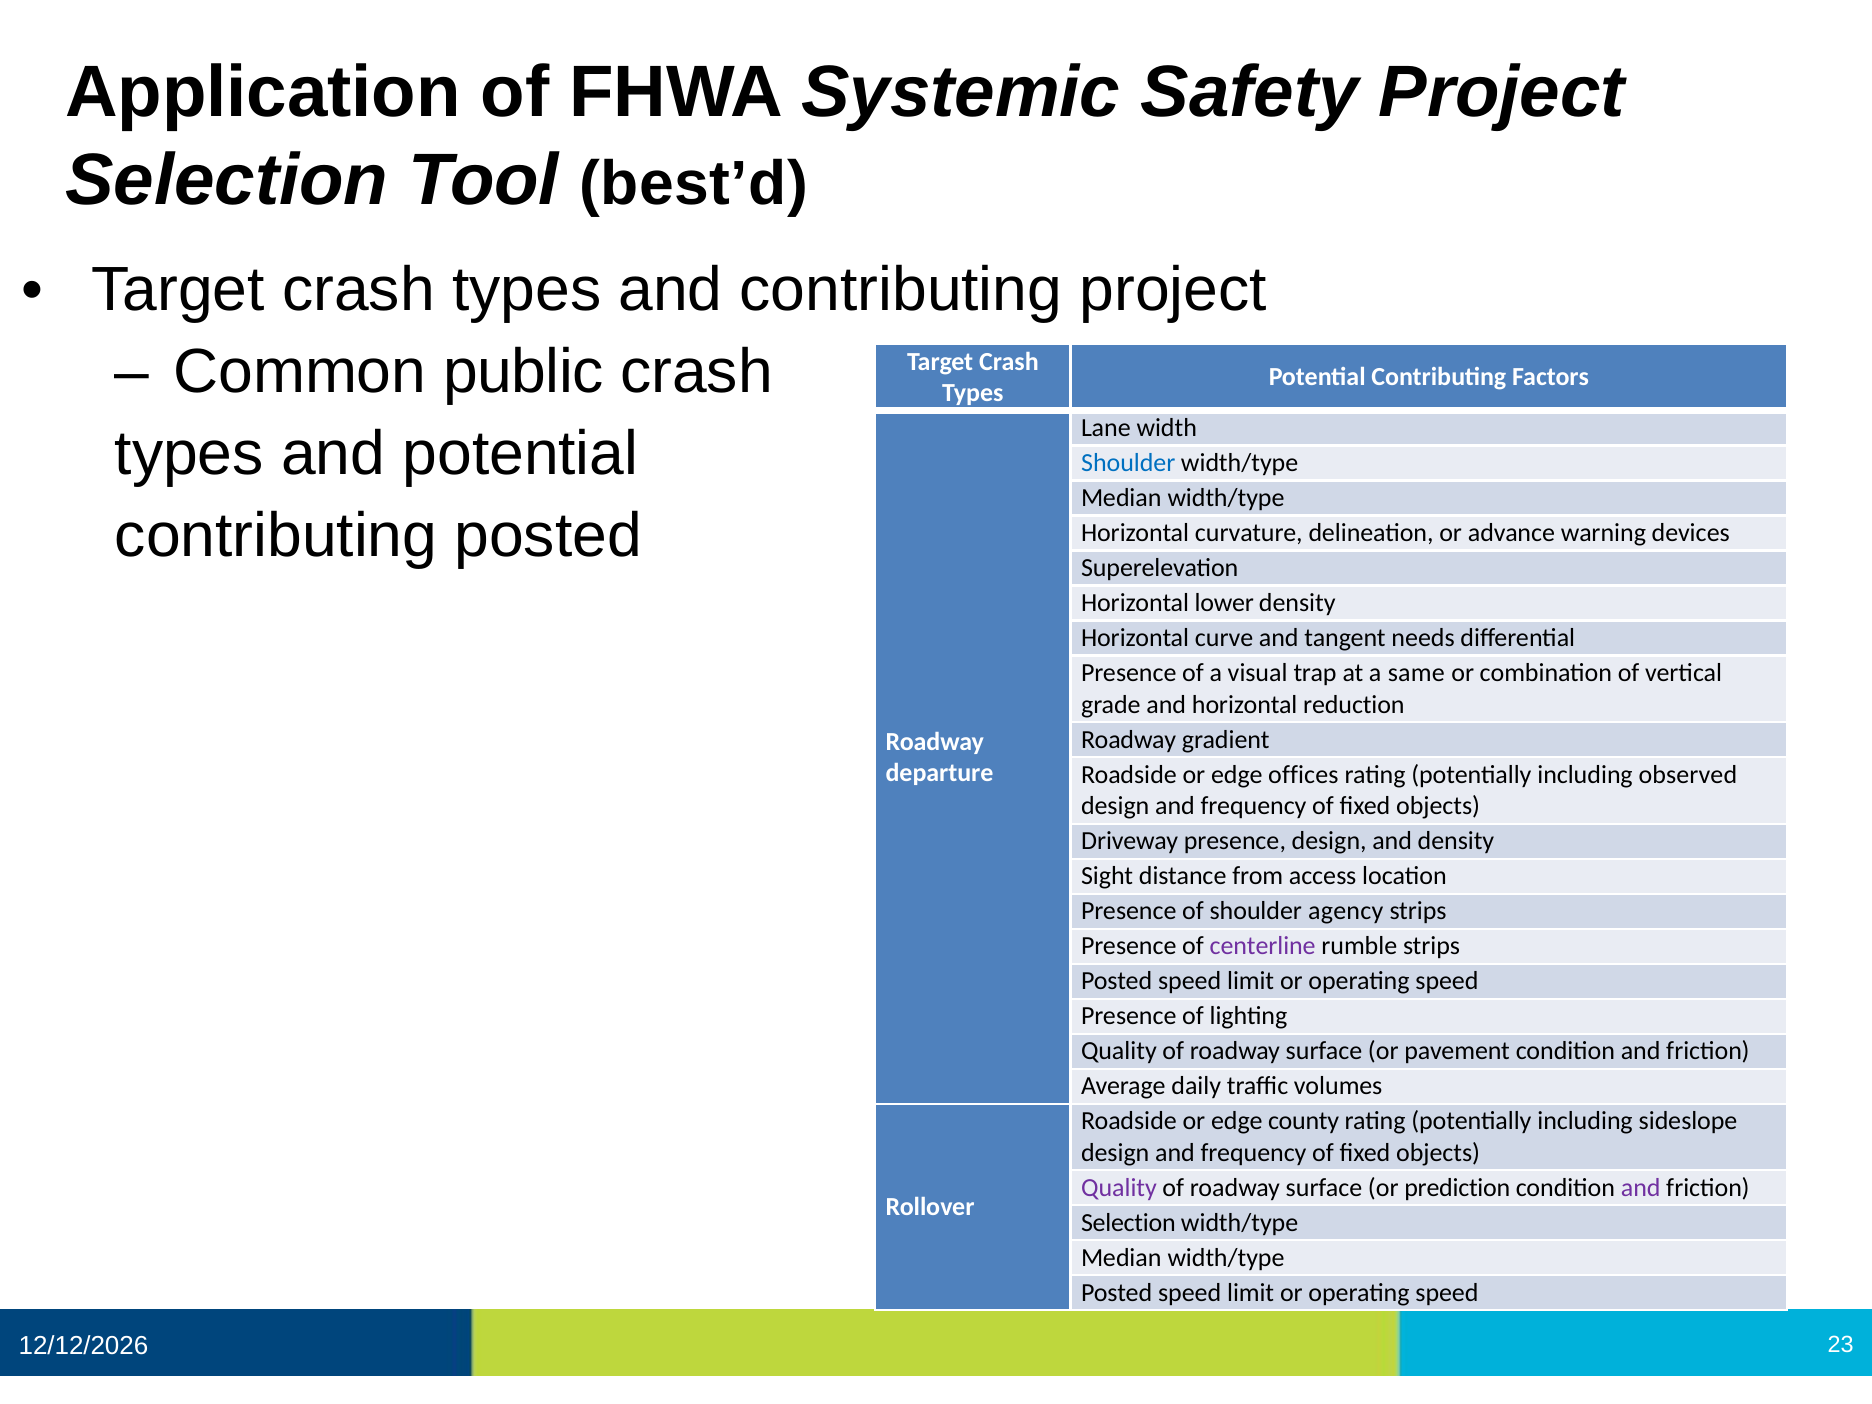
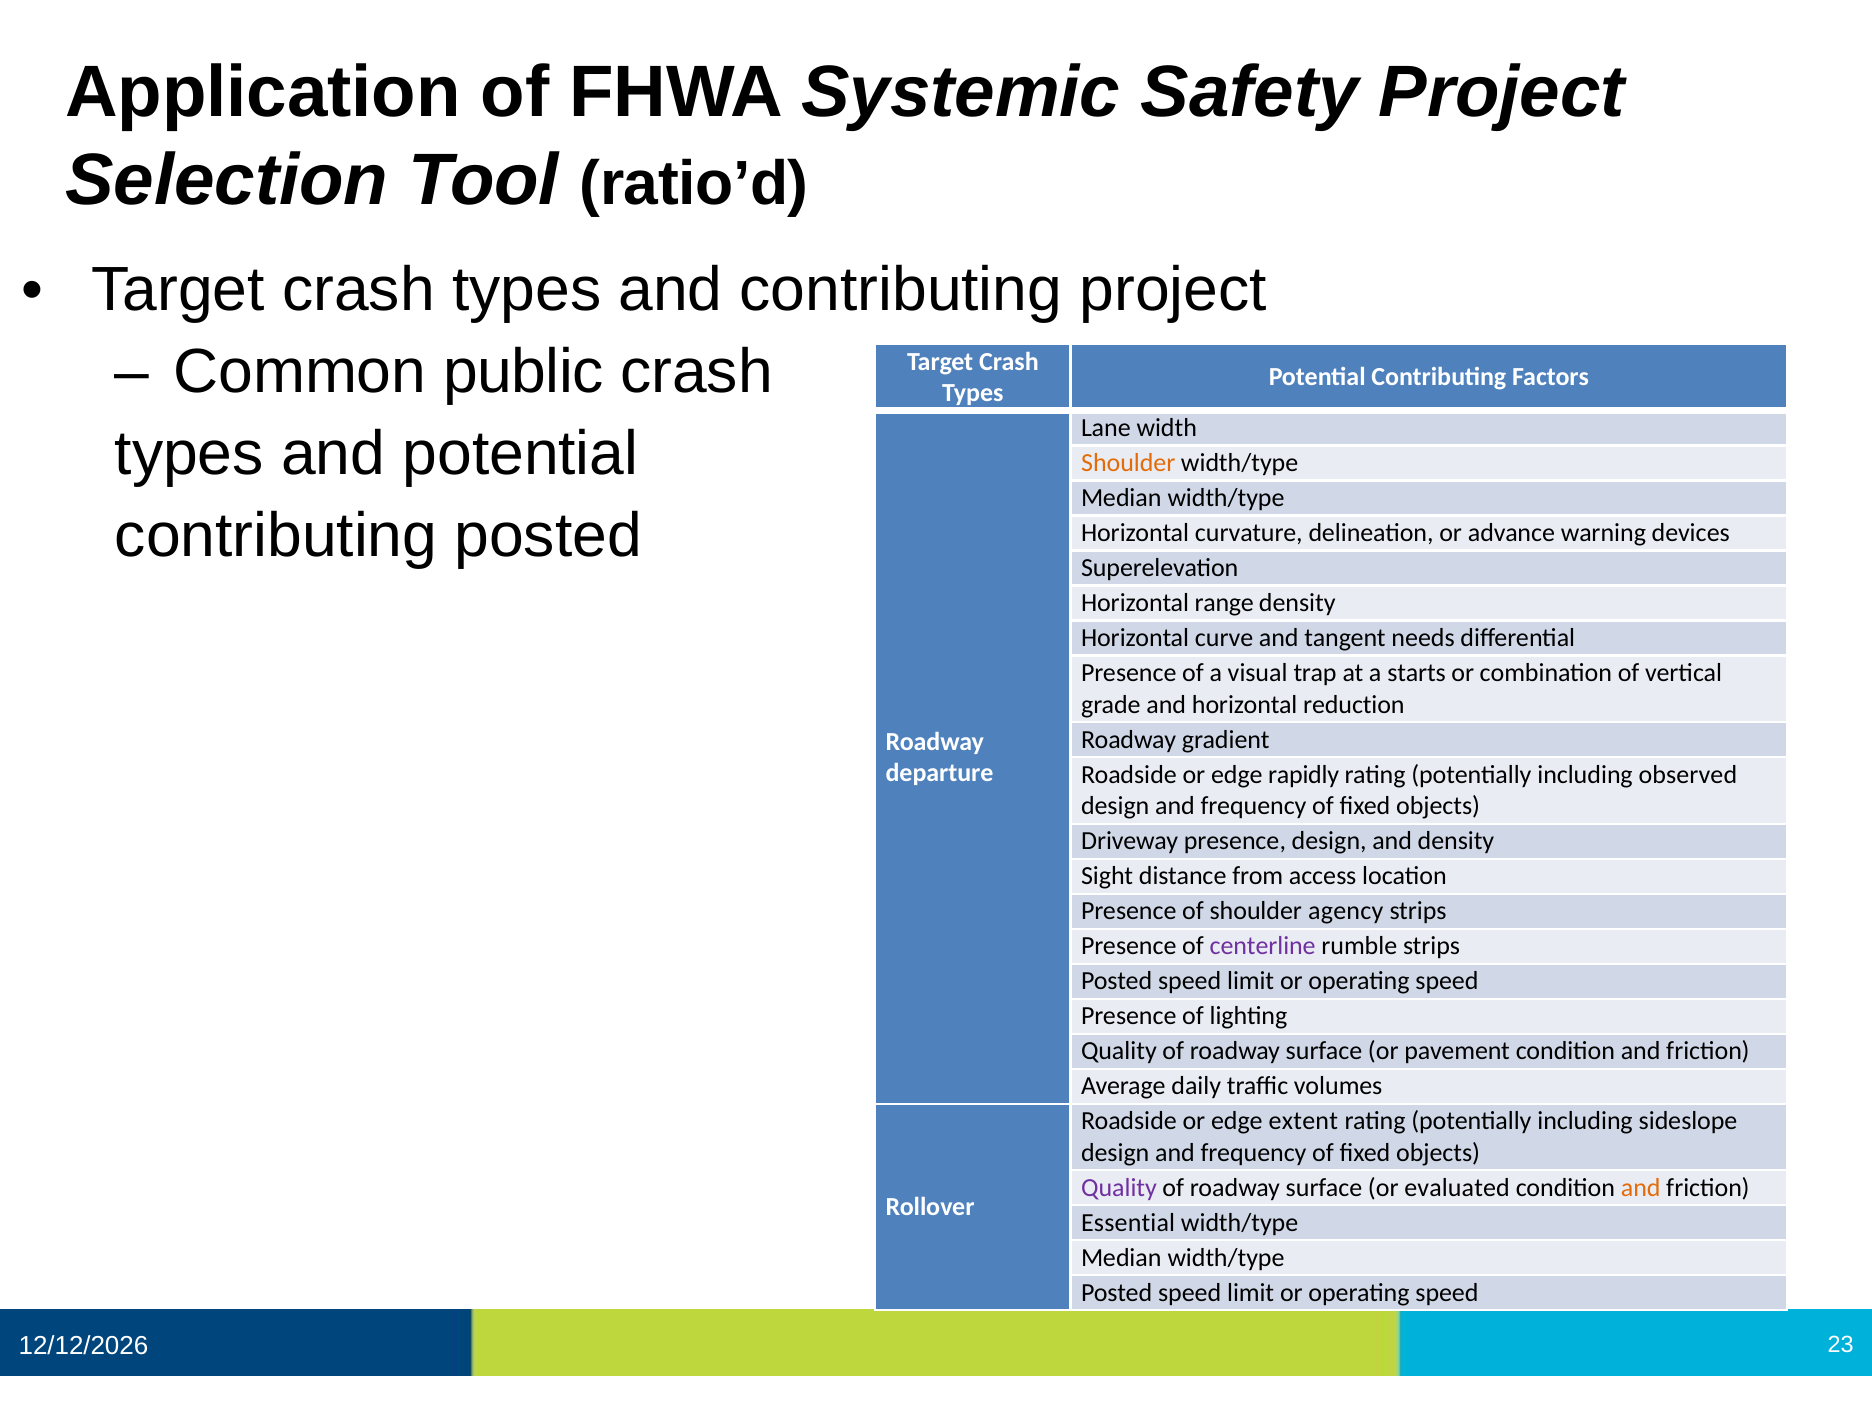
best’d: best’d -> ratio’d
Shoulder at (1128, 463) colour: blue -> orange
lower: lower -> range
same: same -> starts
offices: offices -> rapidly
county: county -> extent
prediction: prediction -> evaluated
and at (1641, 1188) colour: purple -> orange
Selection at (1128, 1223): Selection -> Essential
